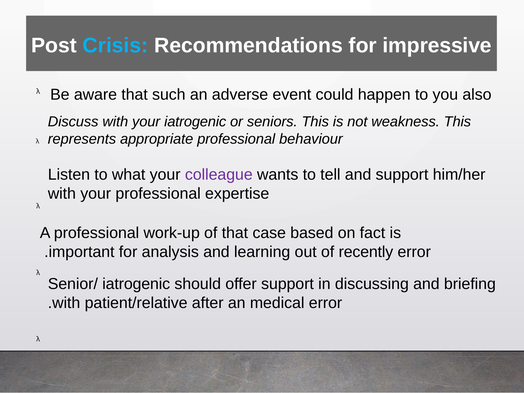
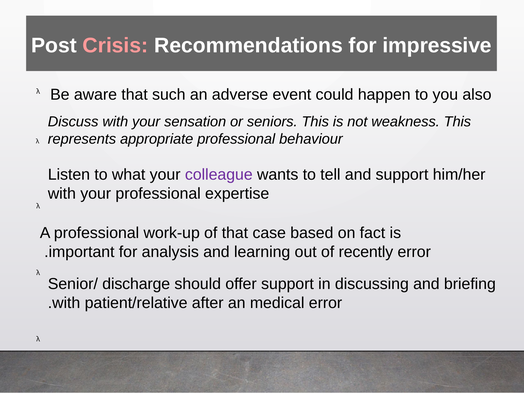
Crisis colour: light blue -> pink
your iatrogenic: iatrogenic -> sensation
Senior/ iatrogenic: iatrogenic -> discharge
